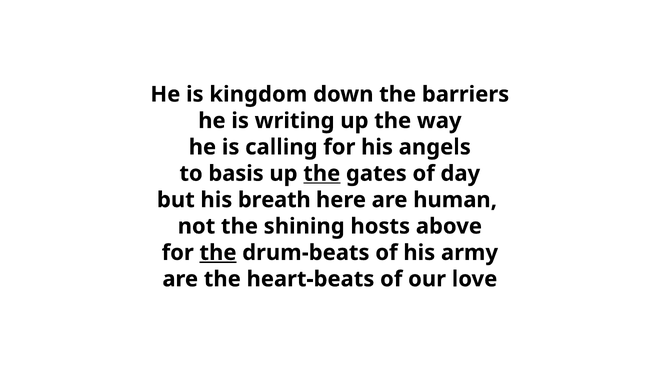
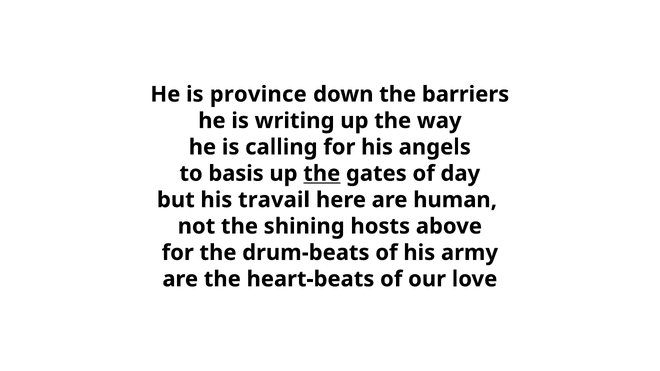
kingdom: kingdom -> province
breath: breath -> travail
the at (218, 253) underline: present -> none
